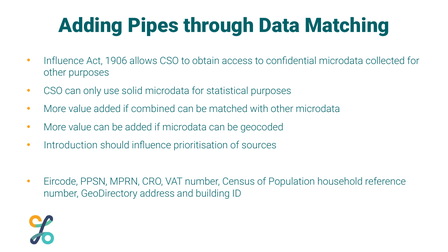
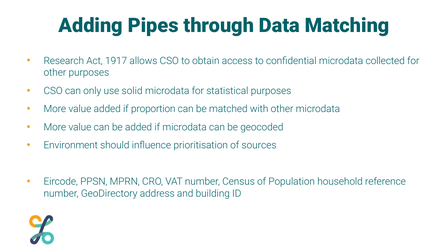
Influence at (64, 61): Influence -> Research
1906: 1906 -> 1917
combined: combined -> proportion
Introduction: Introduction -> Environment
